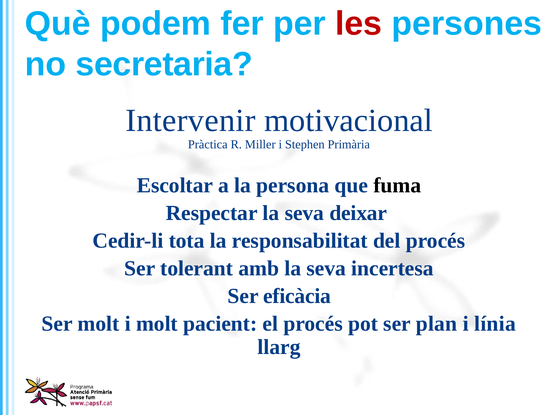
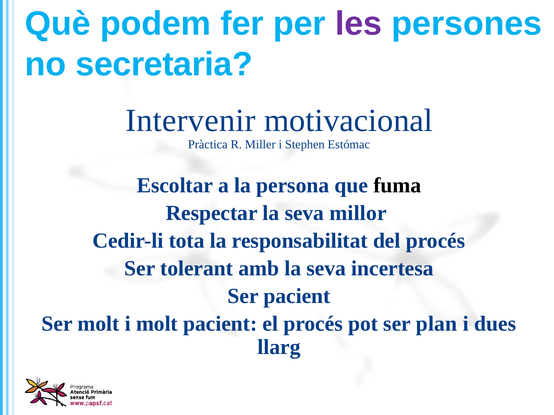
les colour: red -> purple
Primària: Primària -> Estómac
deixar: deixar -> millor
Ser eficàcia: eficàcia -> pacient
línia: línia -> dues
